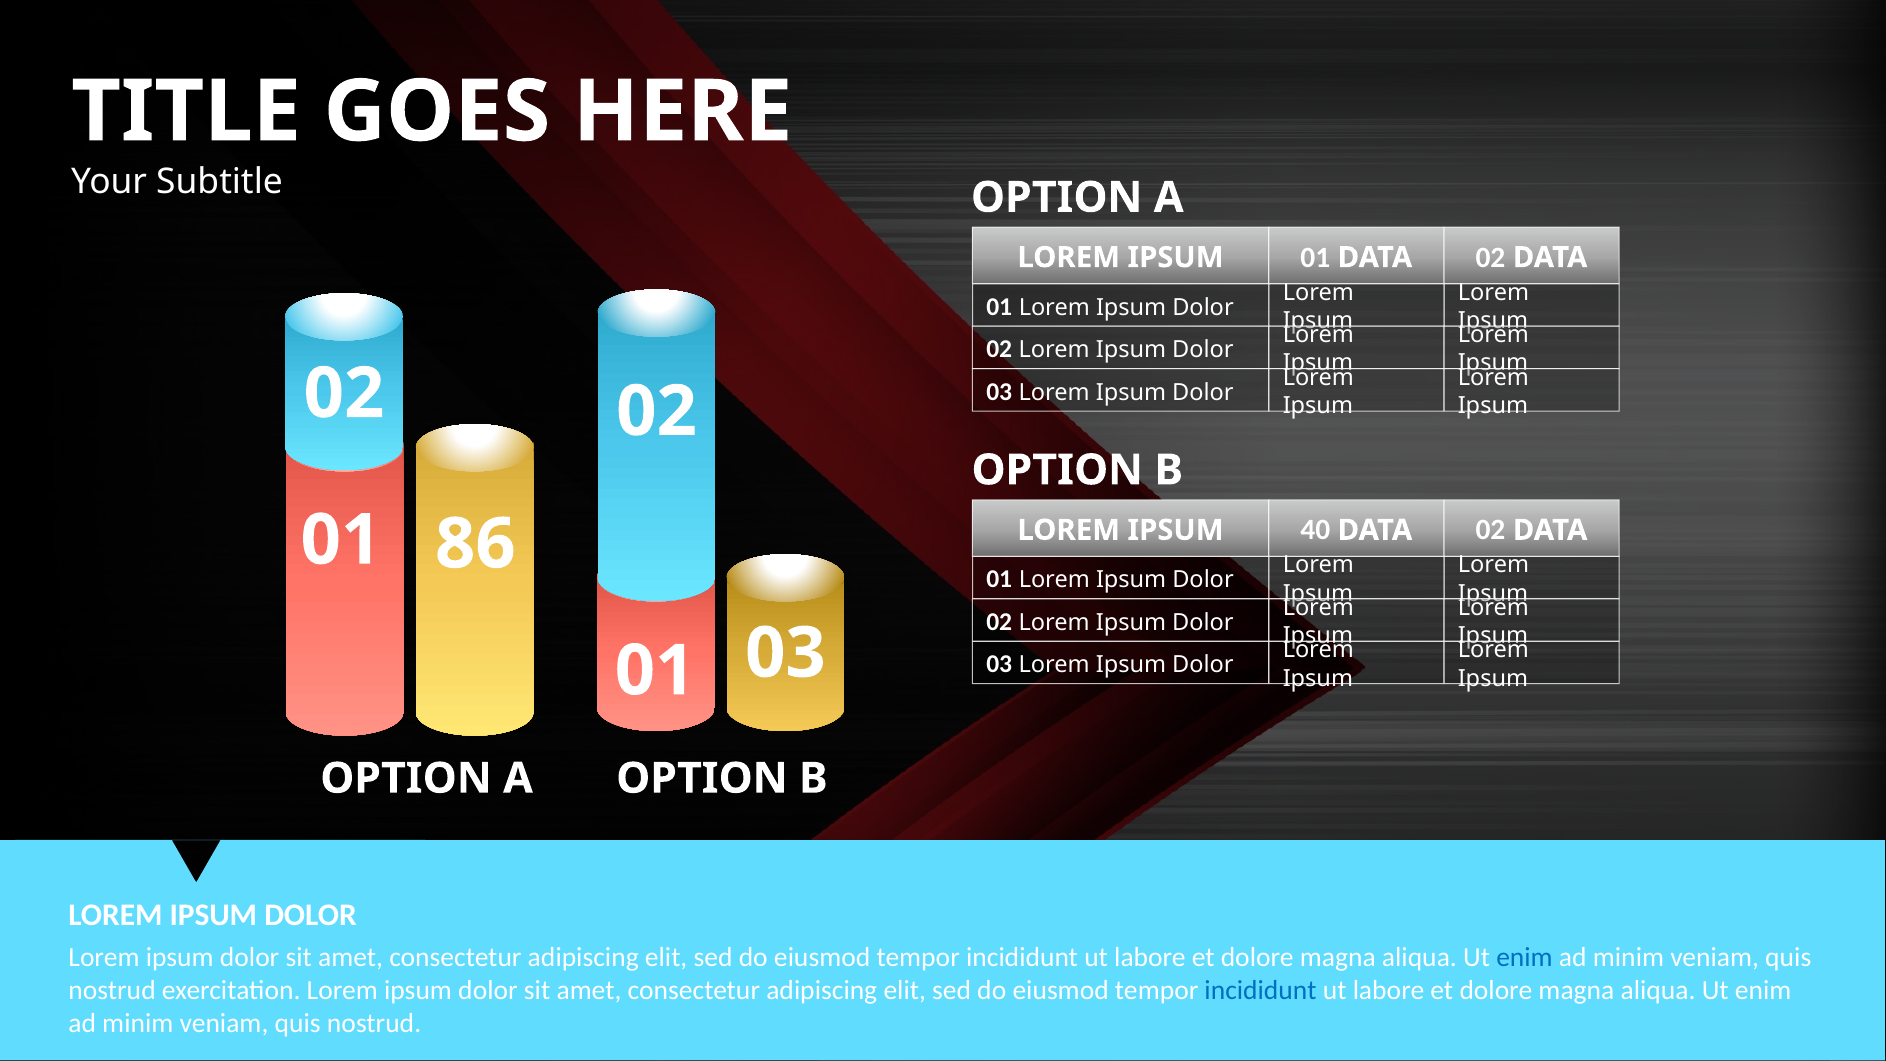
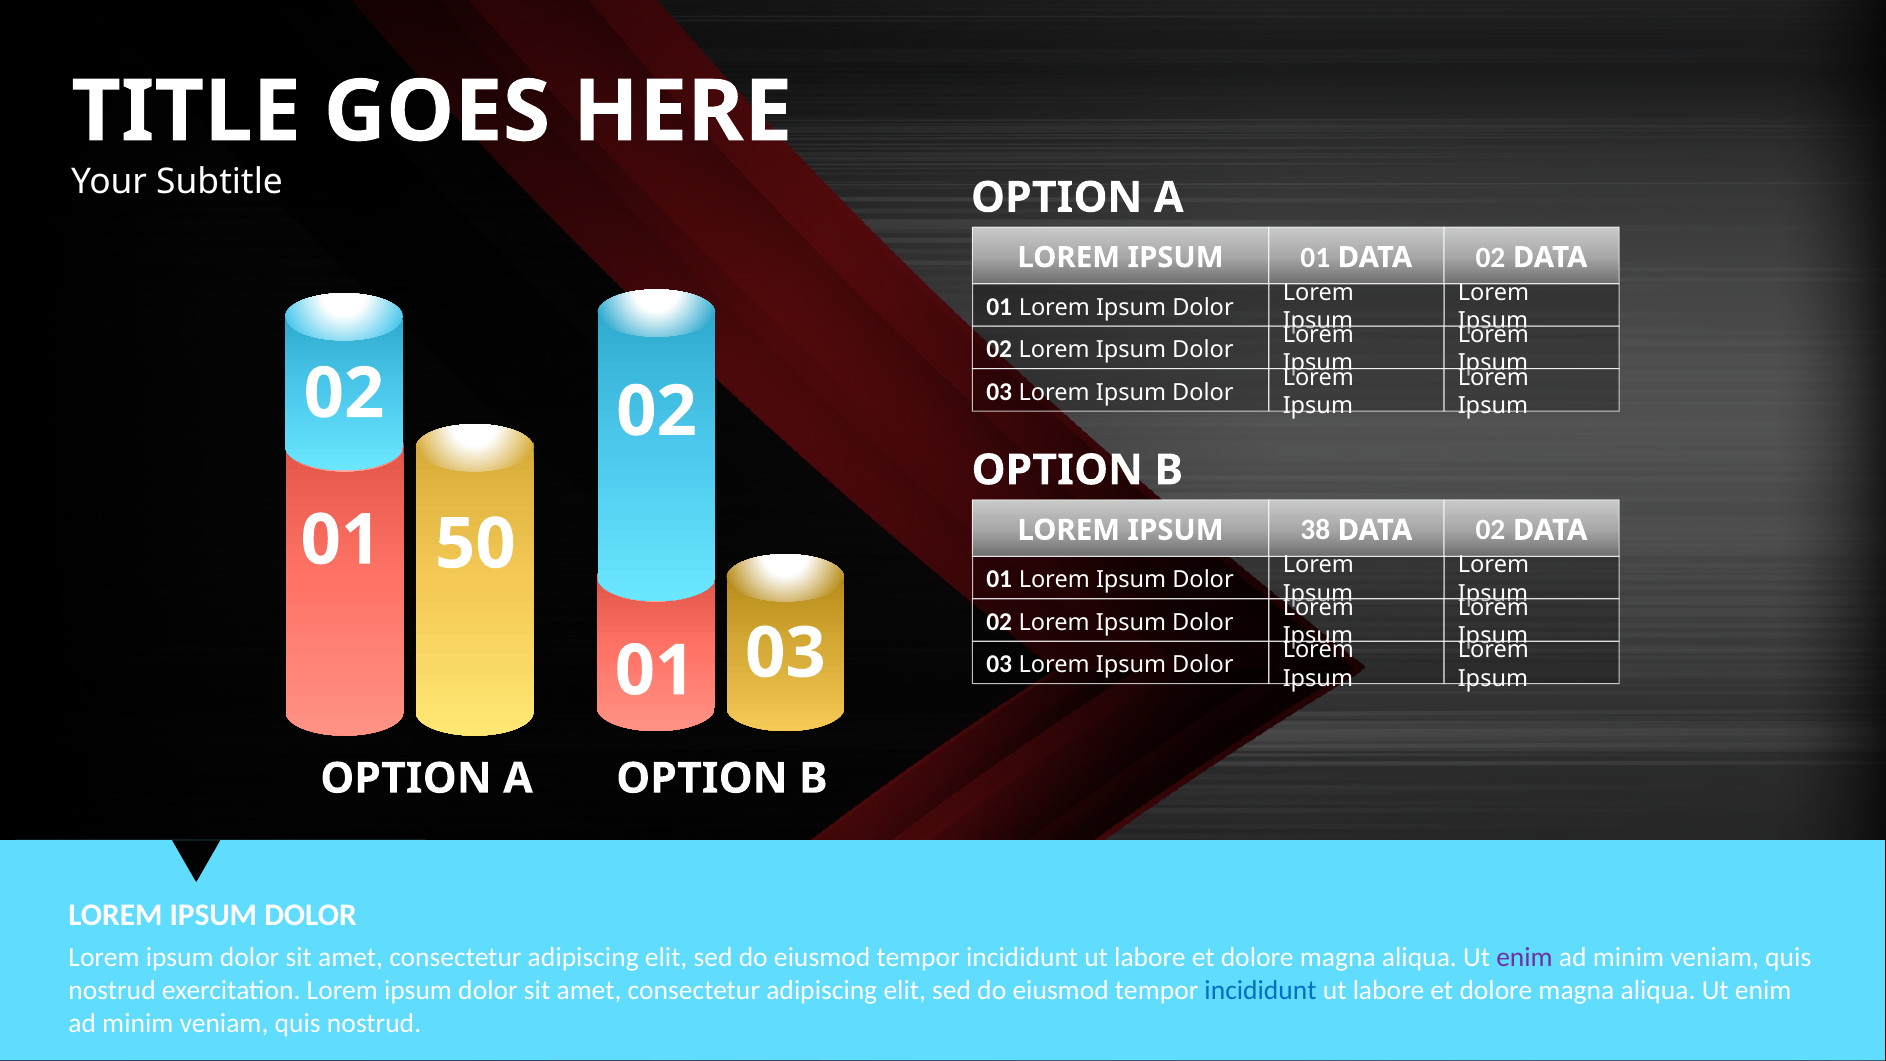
40: 40 -> 38
86: 86 -> 50
enim at (1524, 957) colour: blue -> purple
